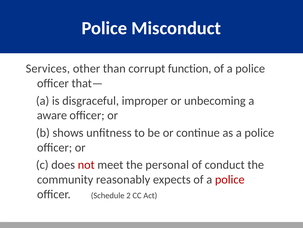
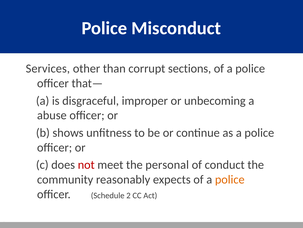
function: function -> sections
aware: aware -> abuse
police at (230, 179) colour: red -> orange
